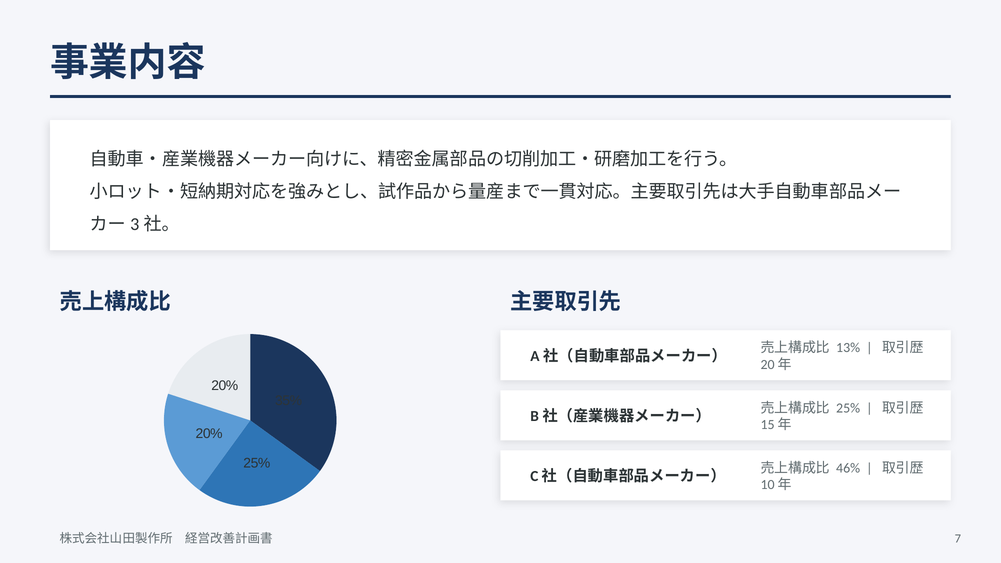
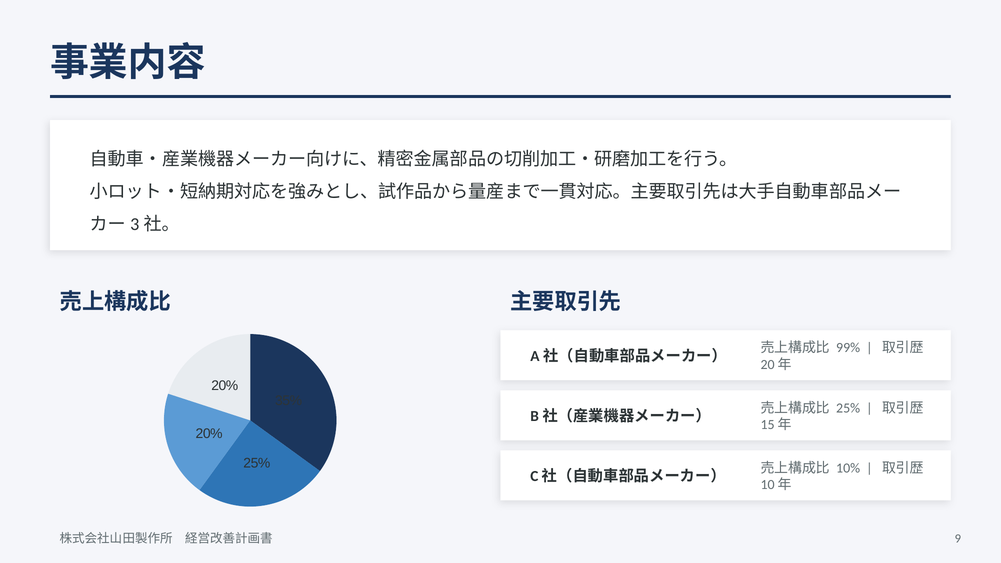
13%: 13% -> 99%
46%: 46% -> 10%
7: 7 -> 9
